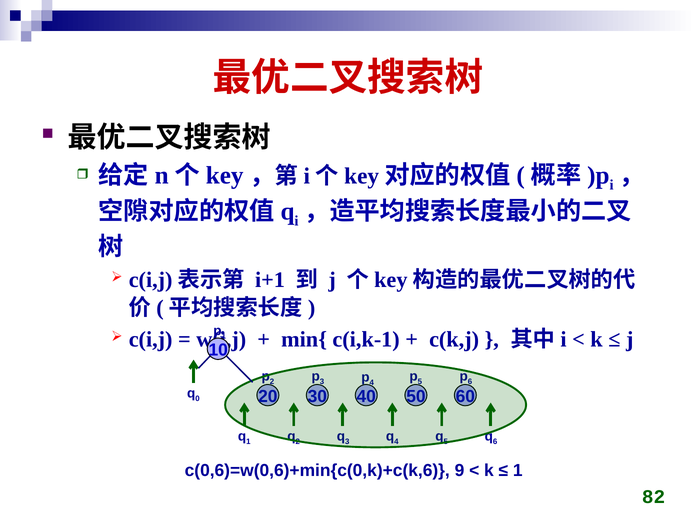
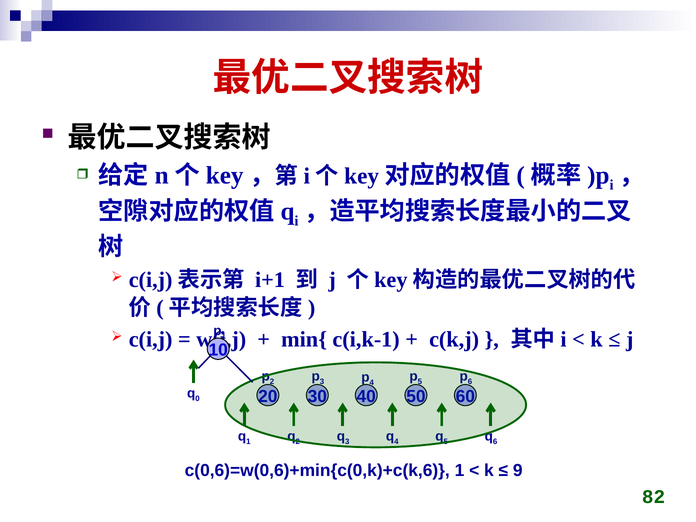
c(0,6)=w(0,6)+min{c(0,k)+c(k,6 9: 9 -> 1
1 at (518, 471): 1 -> 9
